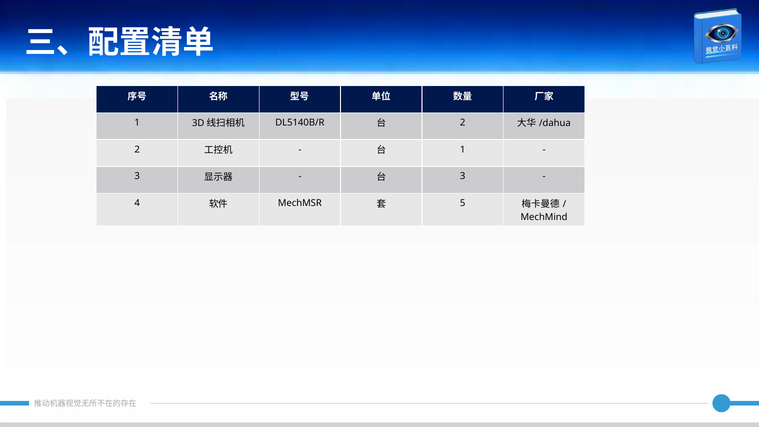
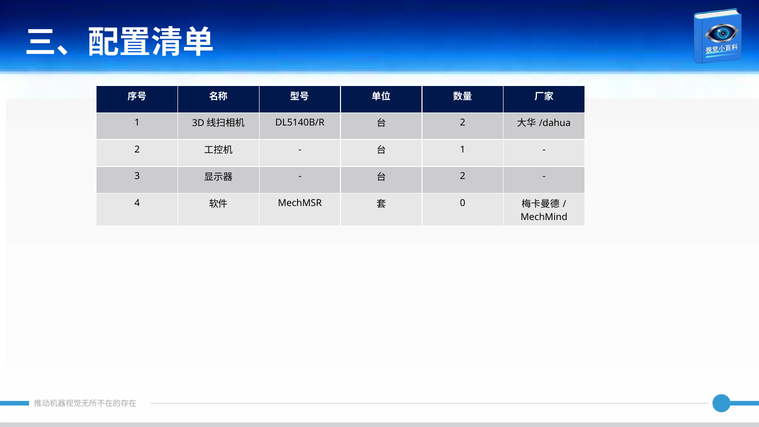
3 at (463, 176): 3 -> 2
5: 5 -> 0
